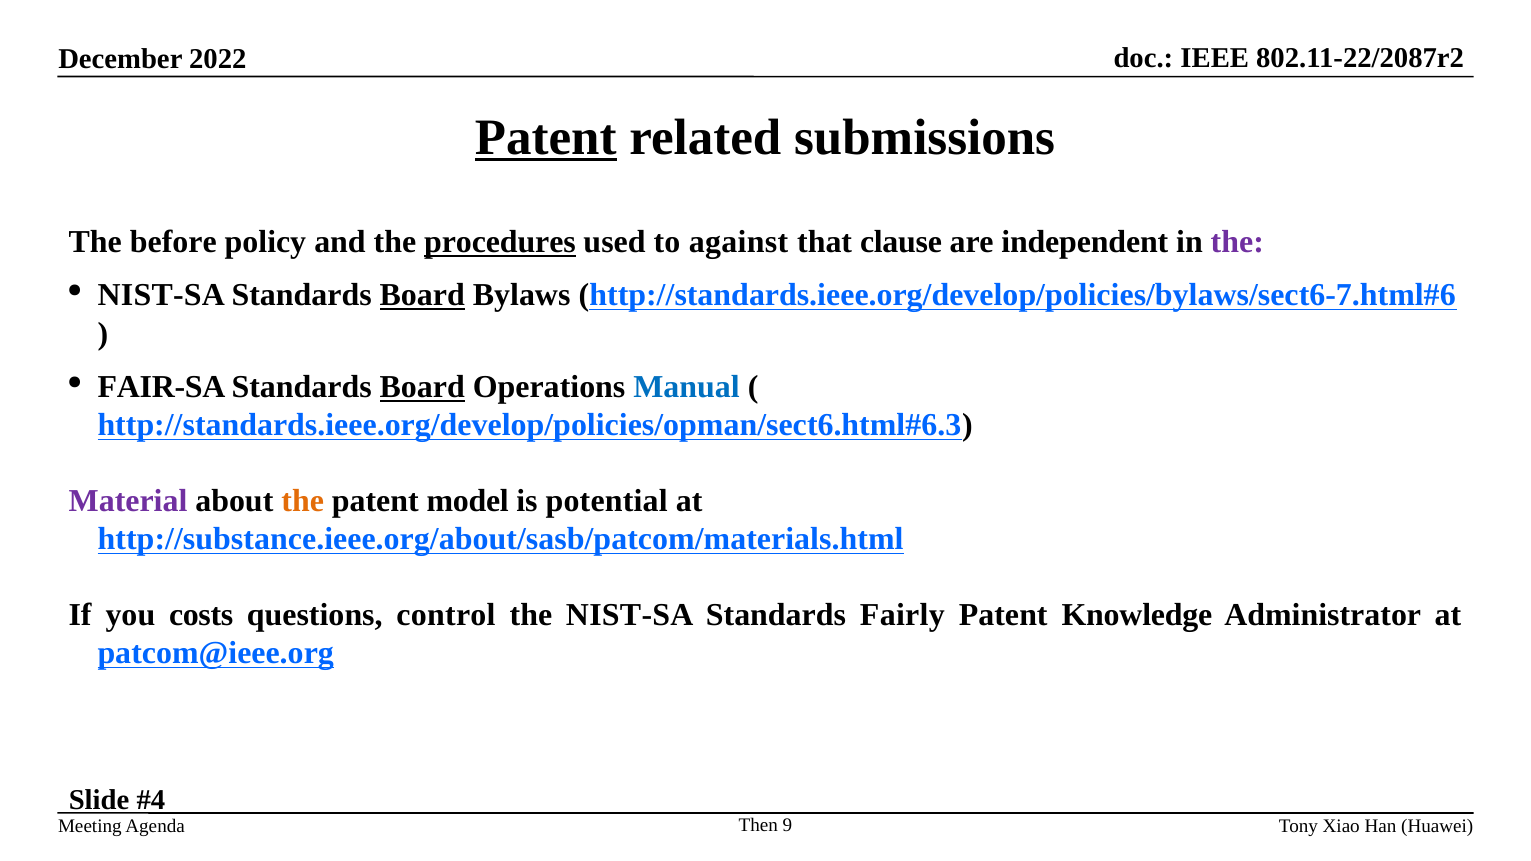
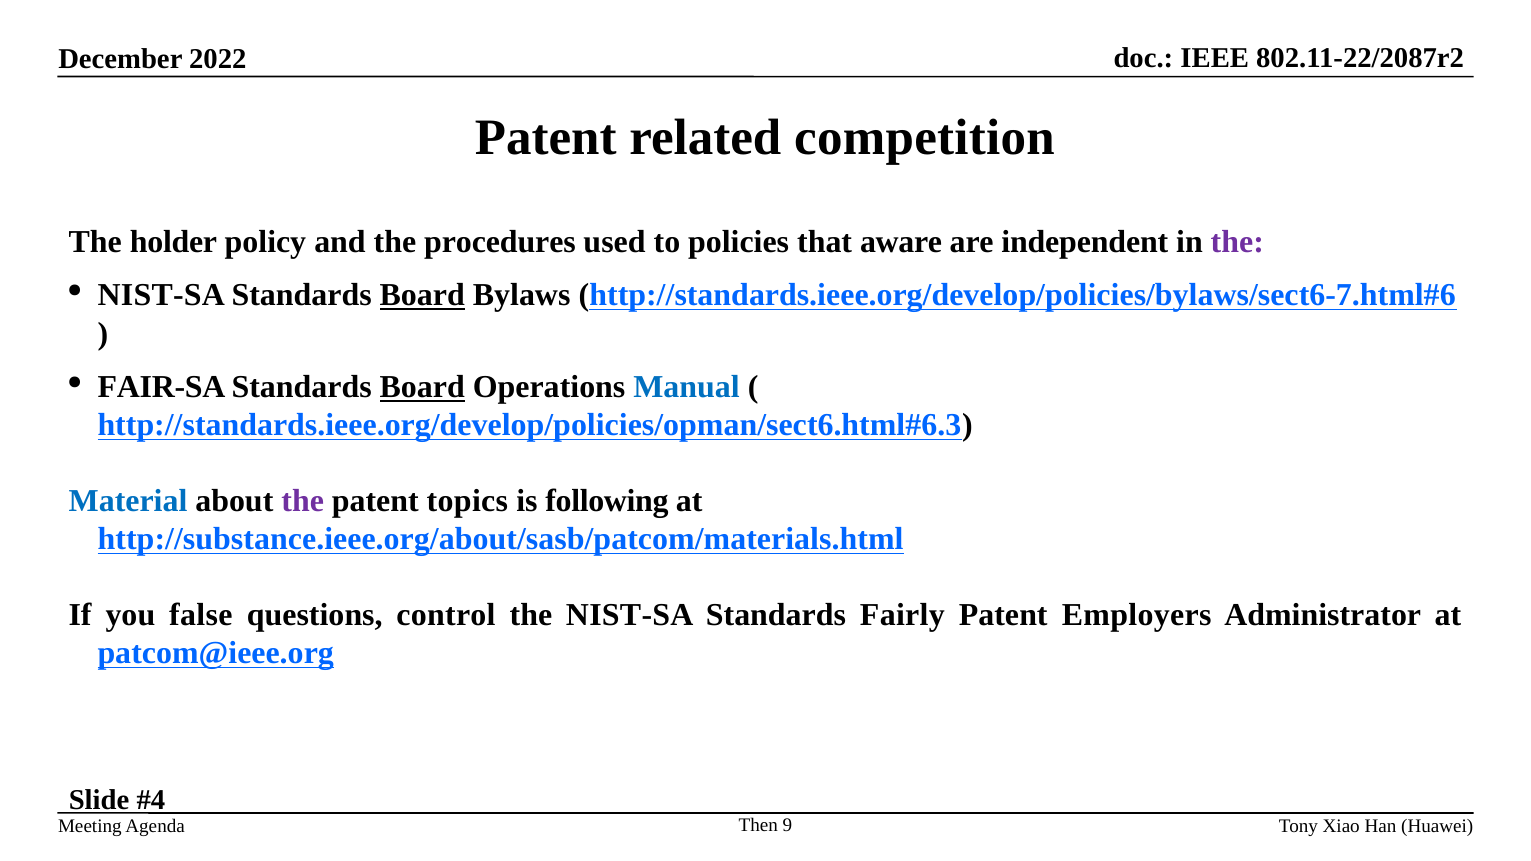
Patent at (546, 138) underline: present -> none
submissions: submissions -> competition
before: before -> holder
procedures underline: present -> none
against: against -> policies
clause: clause -> aware
Material colour: purple -> blue
the at (303, 501) colour: orange -> purple
model: model -> topics
potential: potential -> following
costs: costs -> false
Knowledge: Knowledge -> Employers
